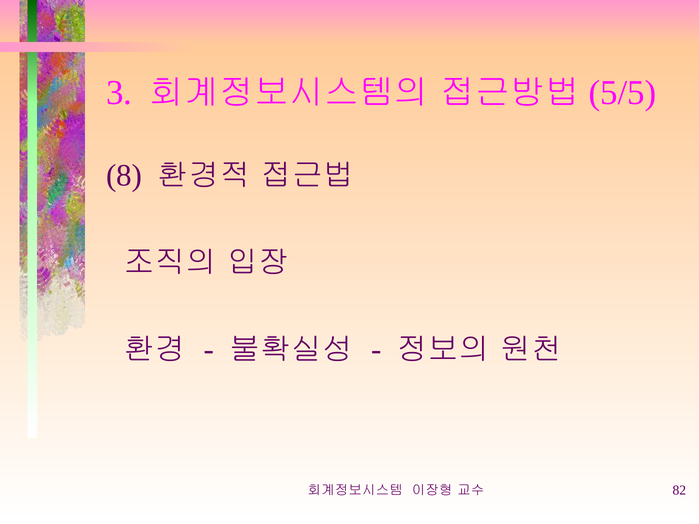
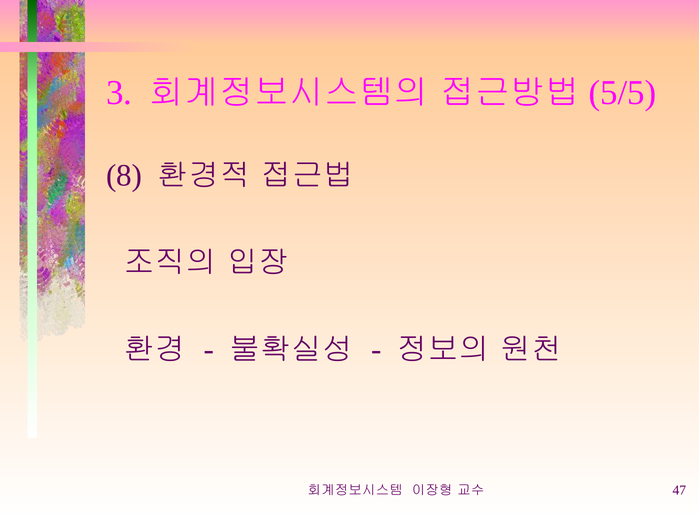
82: 82 -> 47
